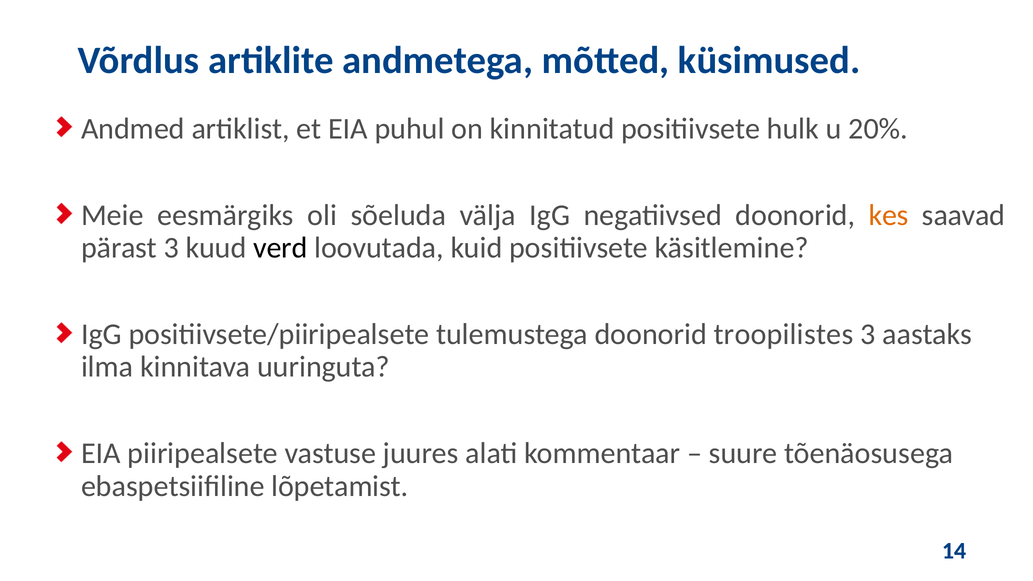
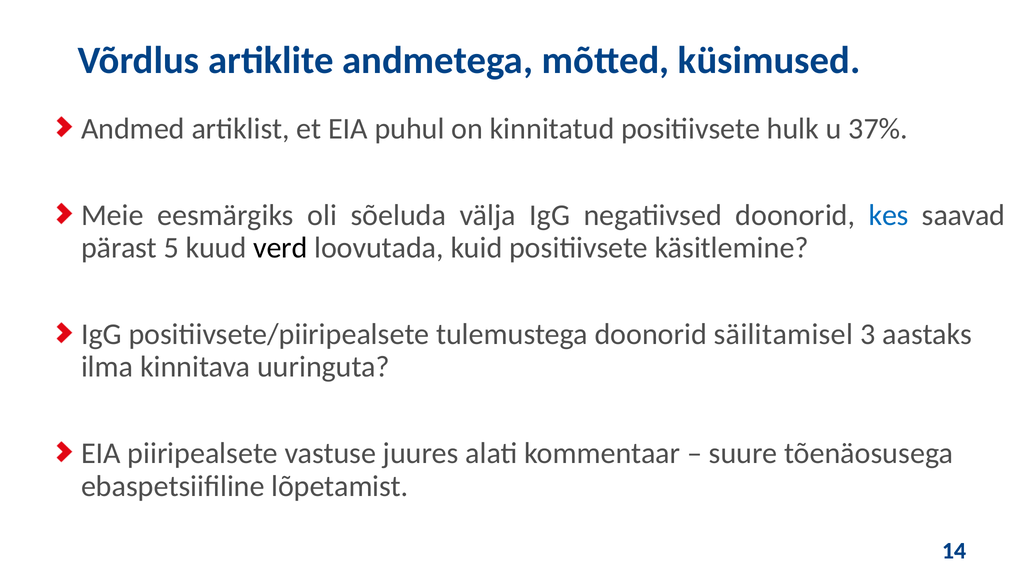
20%: 20% -> 37%
kes colour: orange -> blue
pärast 3: 3 -> 5
troopilistes: troopilistes -> säilitamisel
